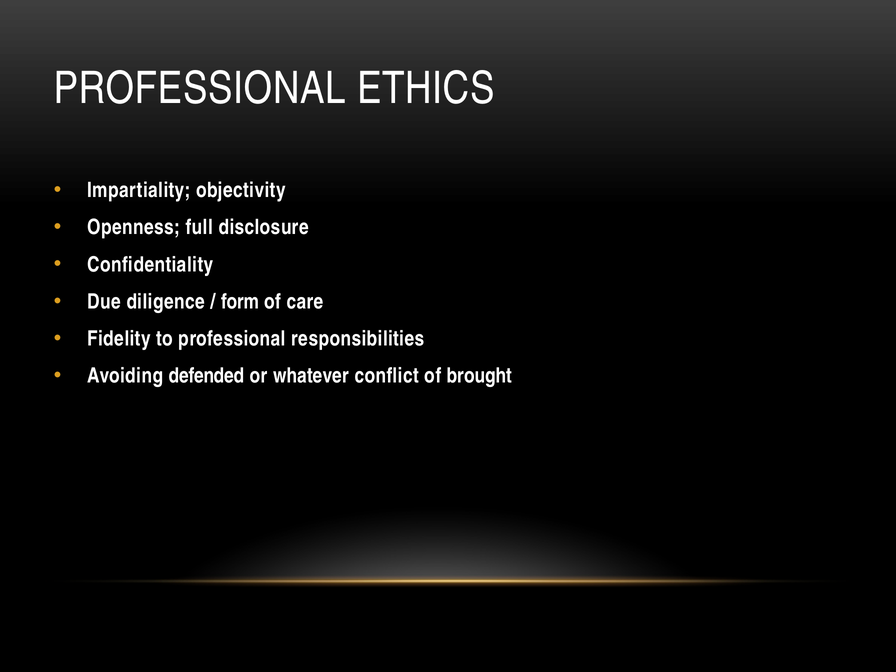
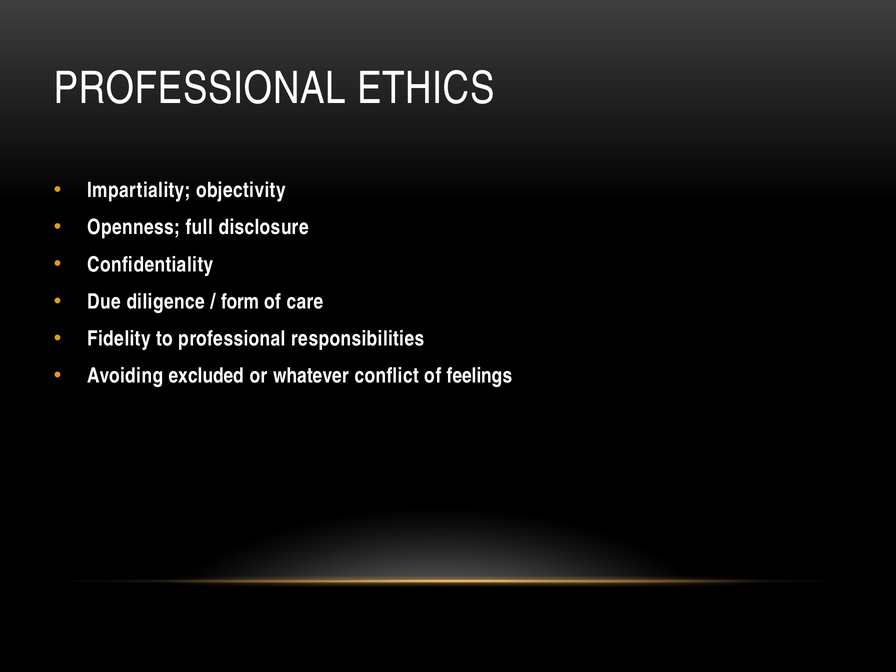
defended: defended -> excluded
brought: brought -> feelings
